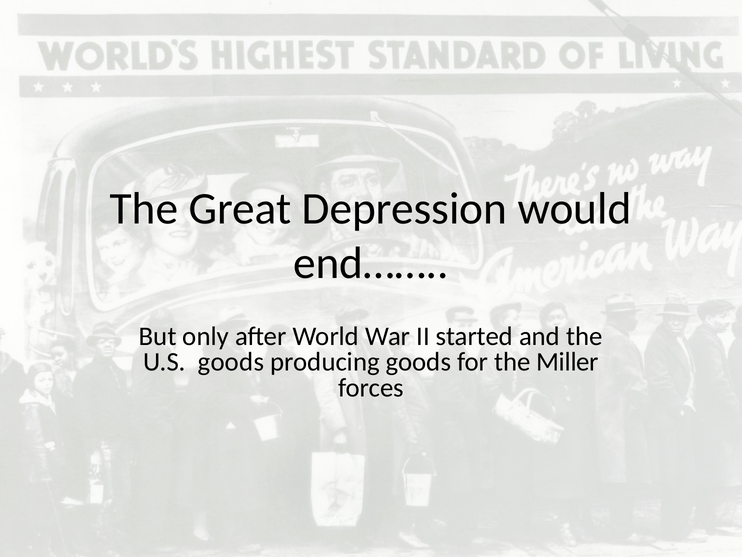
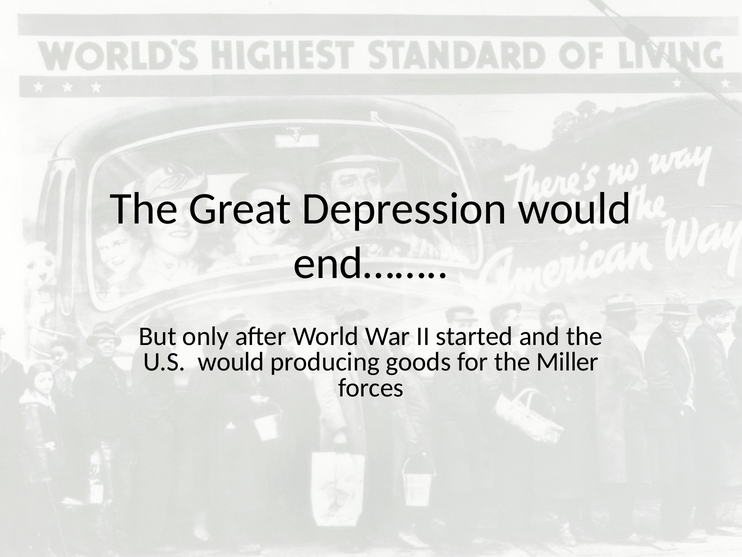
U.S goods: goods -> would
